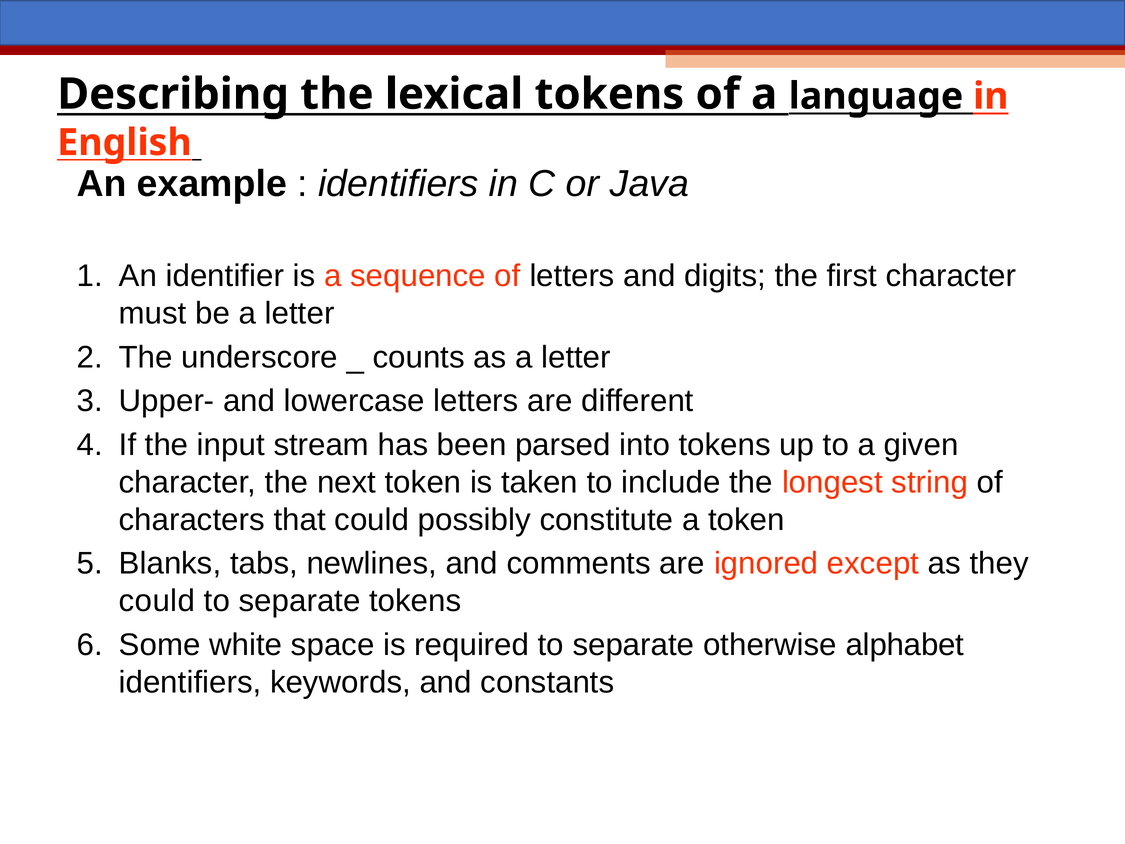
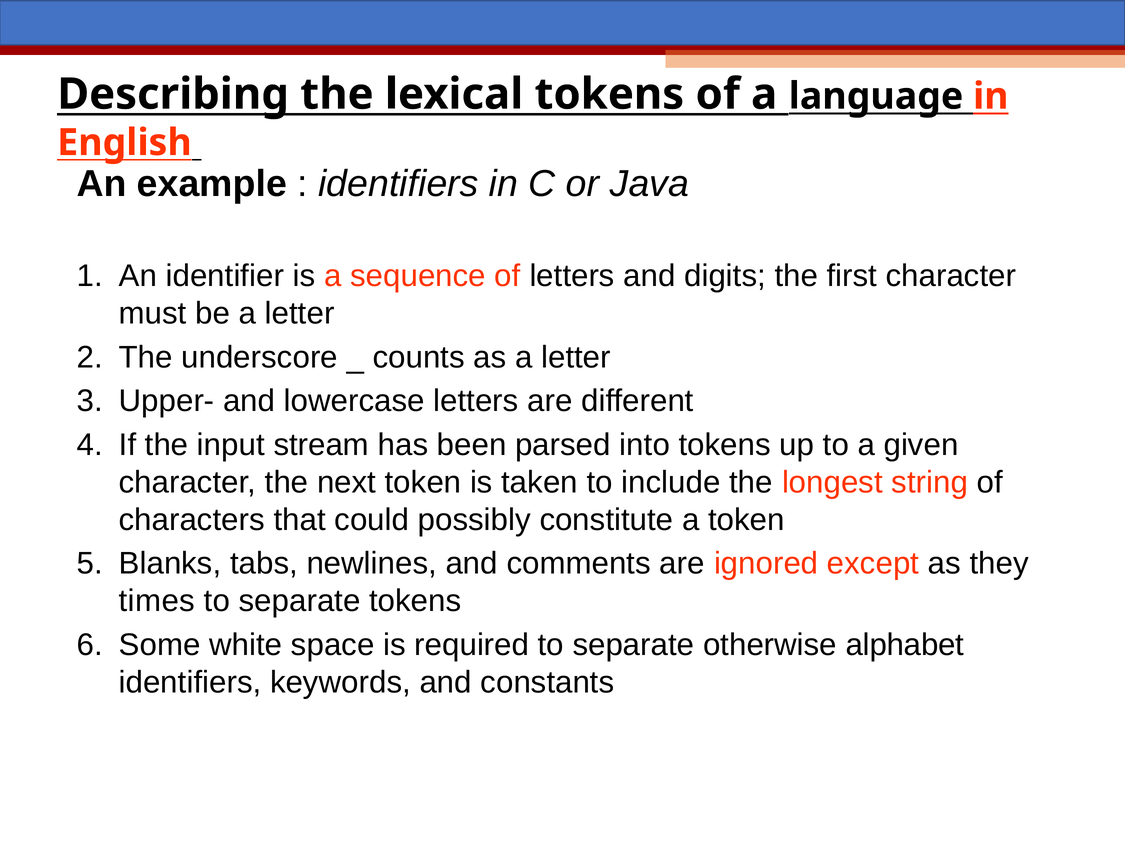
could at (157, 601): could -> times
